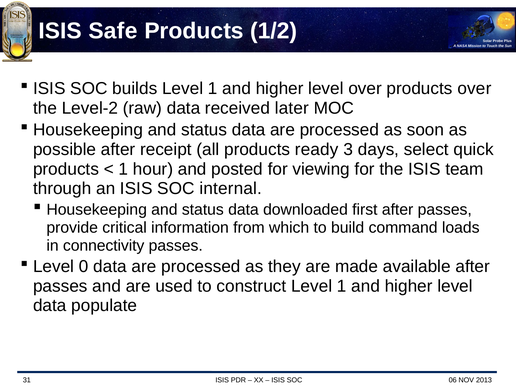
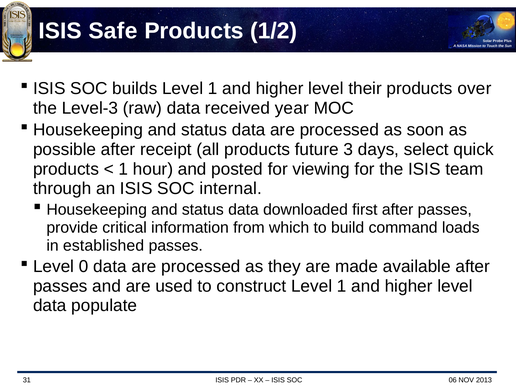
level over: over -> their
Level-2: Level-2 -> Level-3
later: later -> year
ready: ready -> future
connectivity: connectivity -> established
